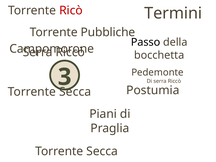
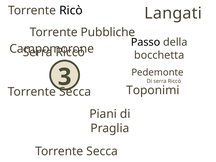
Ricò colour: red -> black
Termini: Termini -> Langati
Postumia: Postumia -> Toponimi
